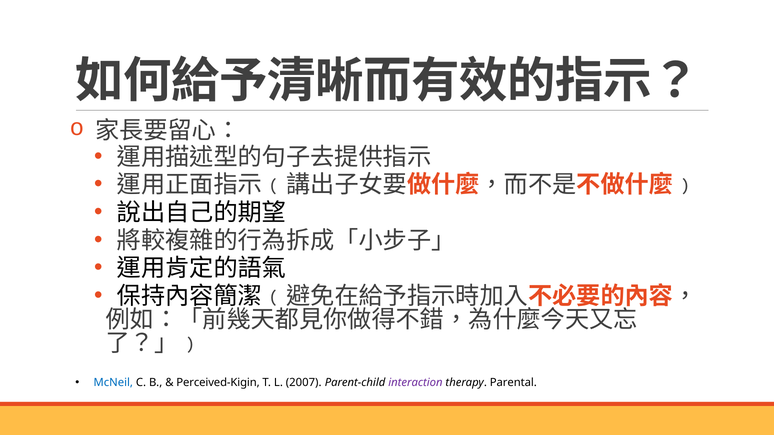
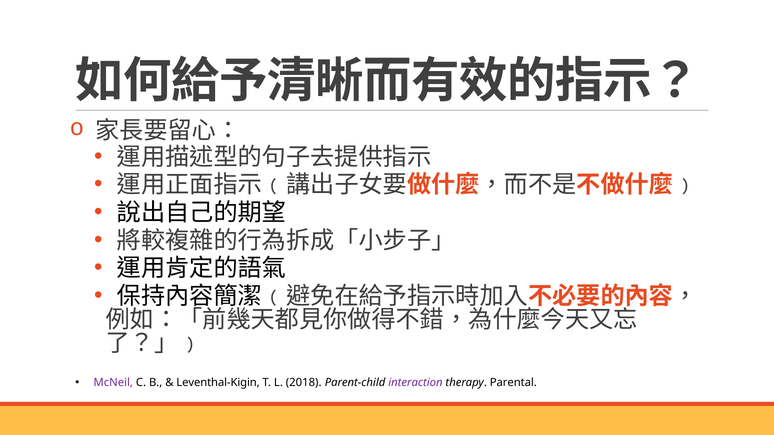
McNeil colour: blue -> purple
Perceived-Kigin: Perceived-Kigin -> Leventhal-Kigin
2007: 2007 -> 2018
